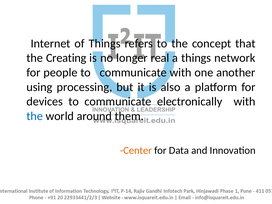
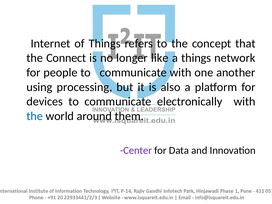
Creating: Creating -> Connect
real: real -> like
Center colour: orange -> purple
